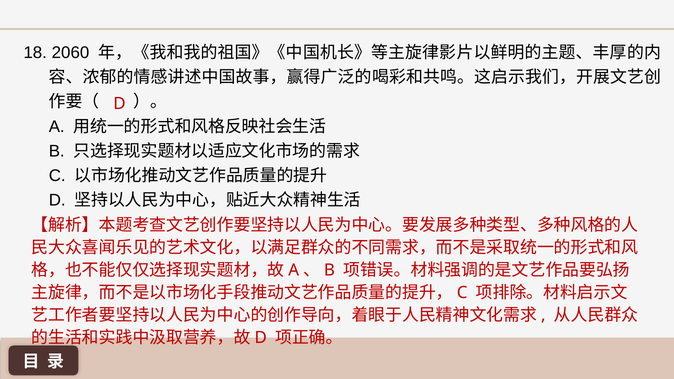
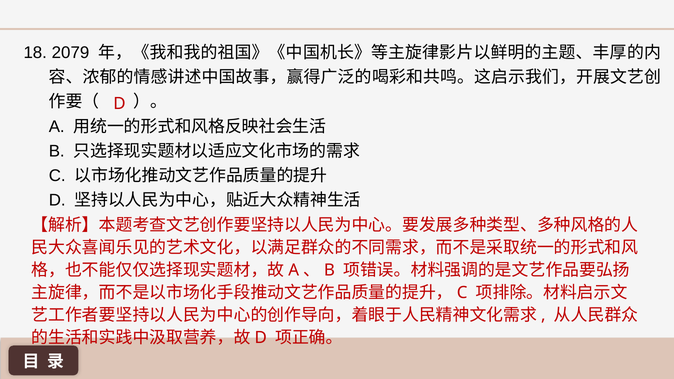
2060: 2060 -> 2079
